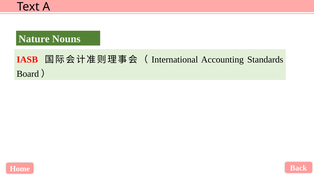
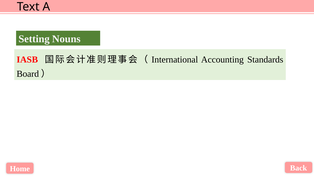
Nature: Nature -> Setting
